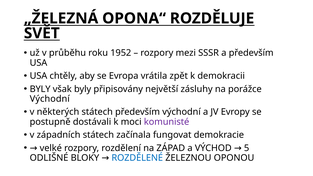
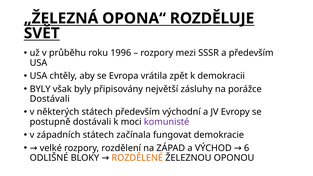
1952: 1952 -> 1996
Východní at (50, 99): Východní -> Dostávali
5: 5 -> 6
ROZDĚLENÉ colour: blue -> orange
